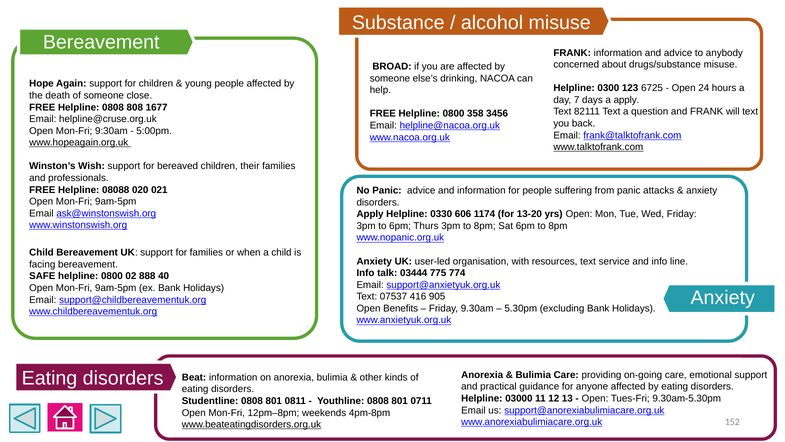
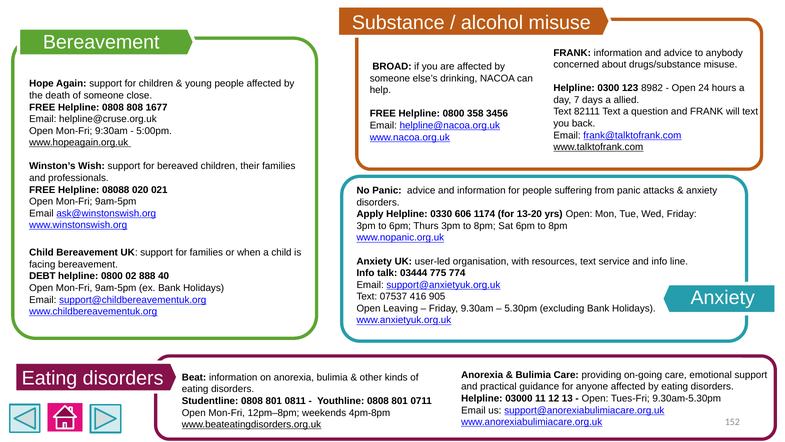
6725: 6725 -> 8982
a apply: apply -> allied
SAFE: SAFE -> DEBT
Benefits: Benefits -> Leaving
